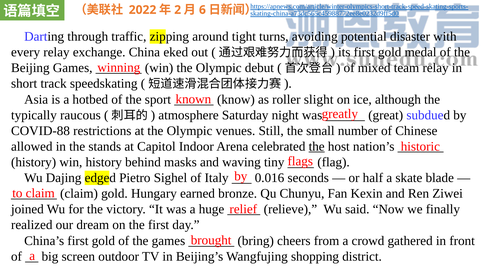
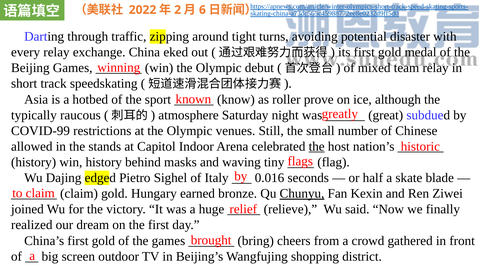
slight: slight -> prove
COVID-88: COVID-88 -> COVID-99
Chunyu underline: none -> present
